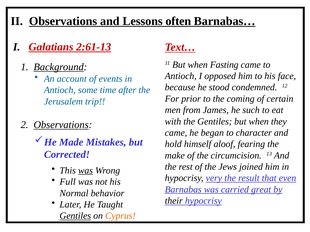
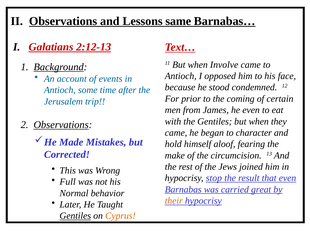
often: often -> same
2:61-13: 2:61-13 -> 2:12-13
Fasting: Fasting -> Involve
he such: such -> even
was at (86, 171) underline: present -> none
very: very -> stop
their colour: black -> orange
